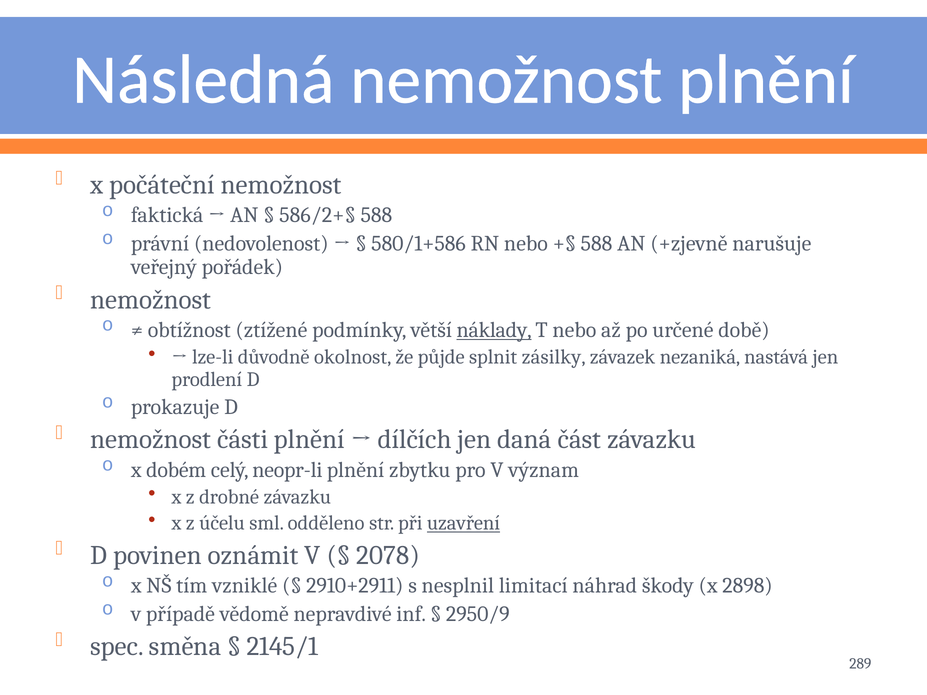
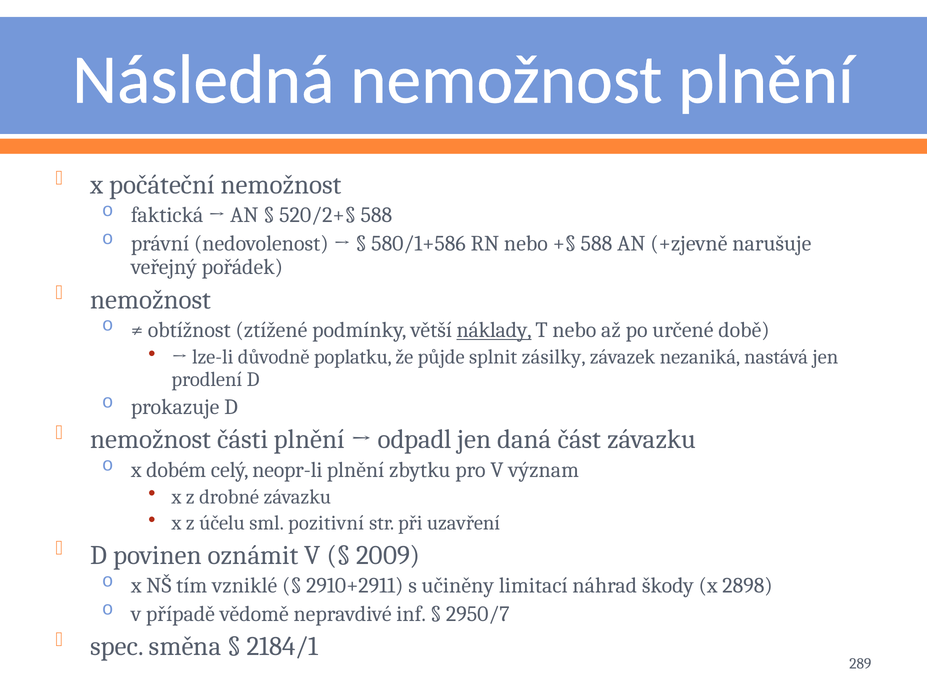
586/2+§: 586/2+§ -> 520/2+§
okolnost: okolnost -> poplatku
dílčích: dílčích -> odpadl
odděleno: odděleno -> pozitivní
uzavření underline: present -> none
2078: 2078 -> 2009
nesplnil: nesplnil -> učiněny
2950/9: 2950/9 -> 2950/7
2145/1: 2145/1 -> 2184/1
